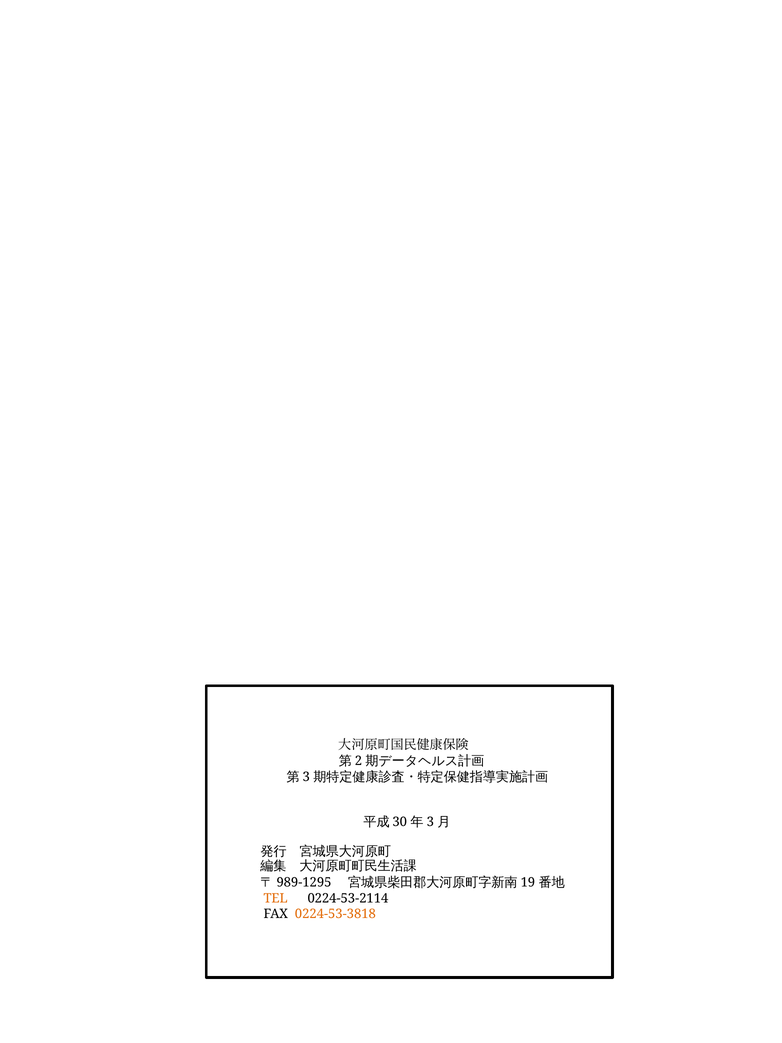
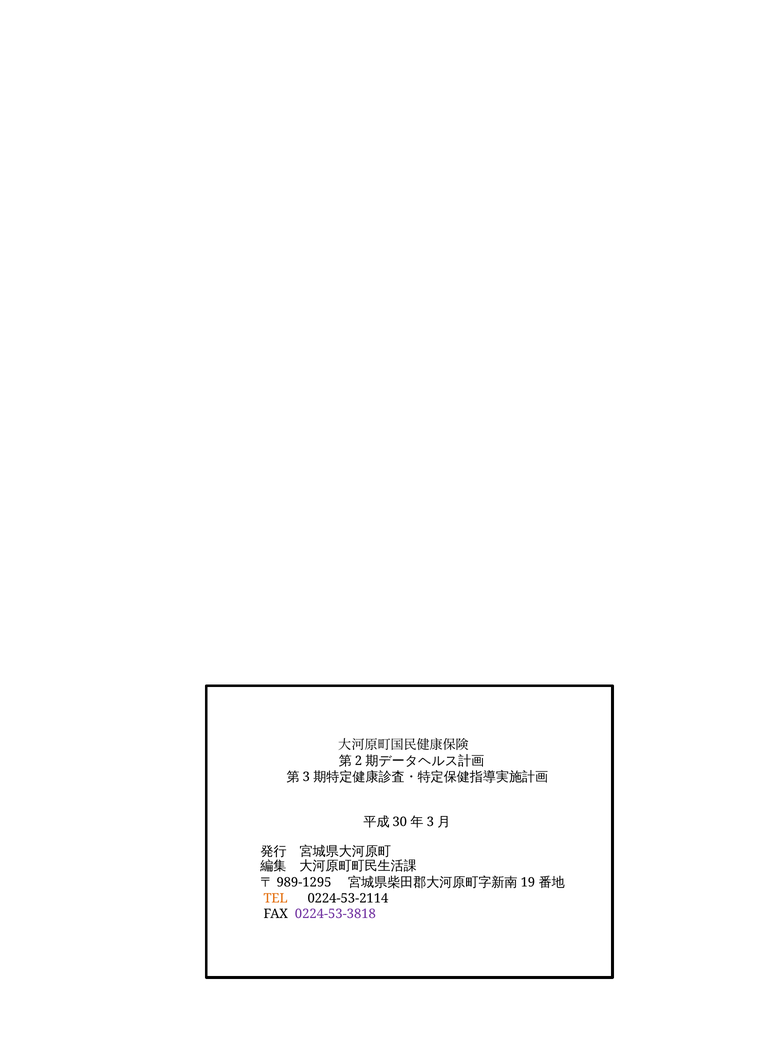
0224-53-3818 colour: orange -> purple
